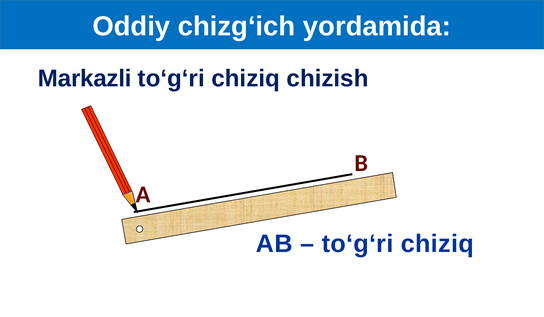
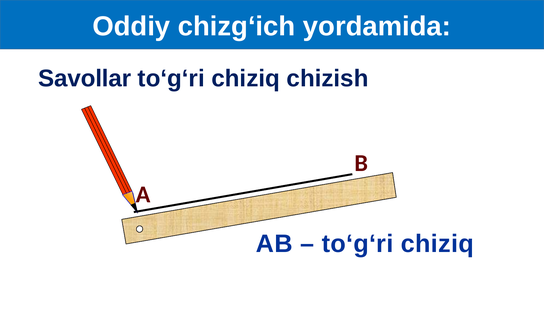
Markazli: Markazli -> Savollar
